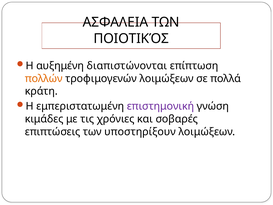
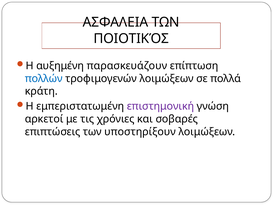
διαπιστώνονται: διαπιστώνονται -> παρασκευάζουν
πολλών colour: orange -> blue
κιμάδες: κιμάδες -> αρκετοί
